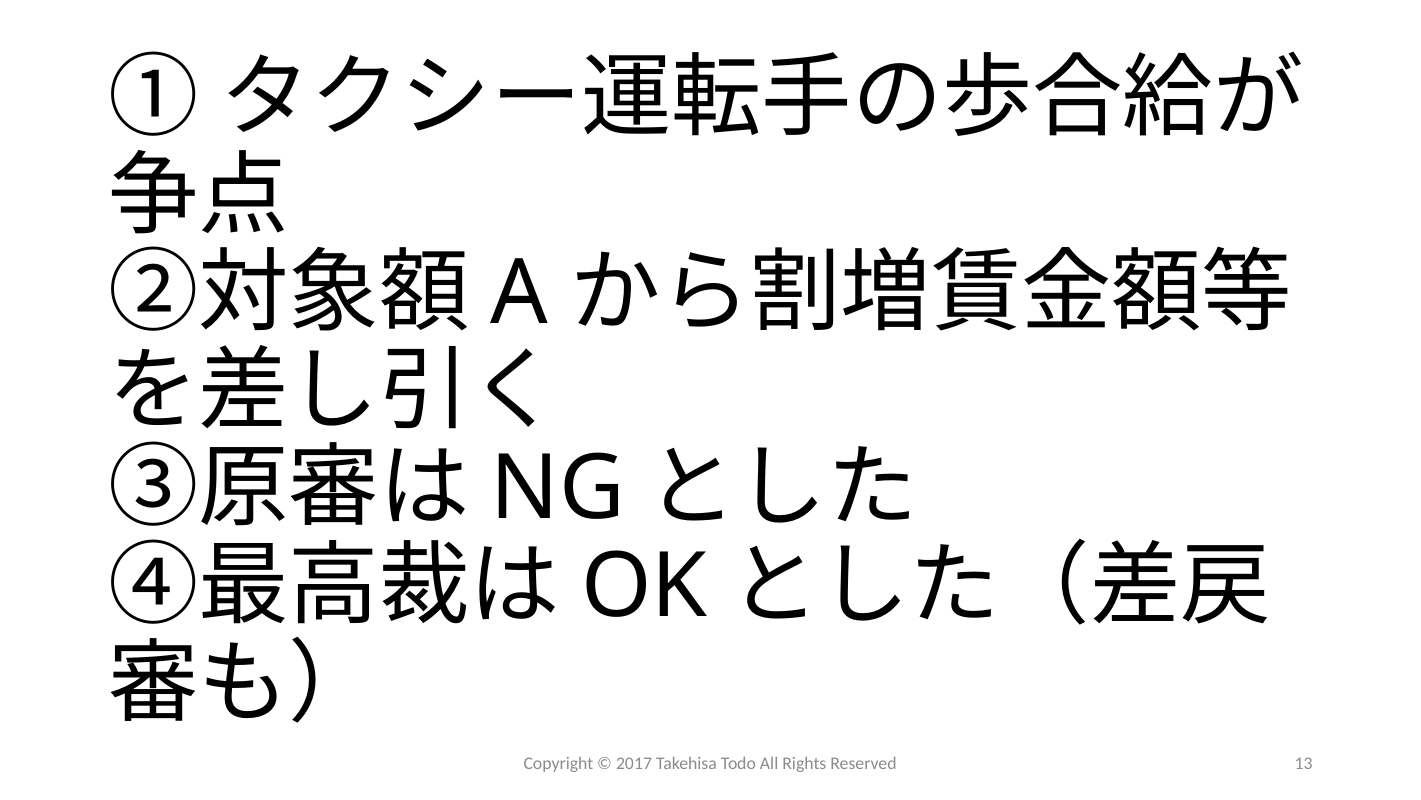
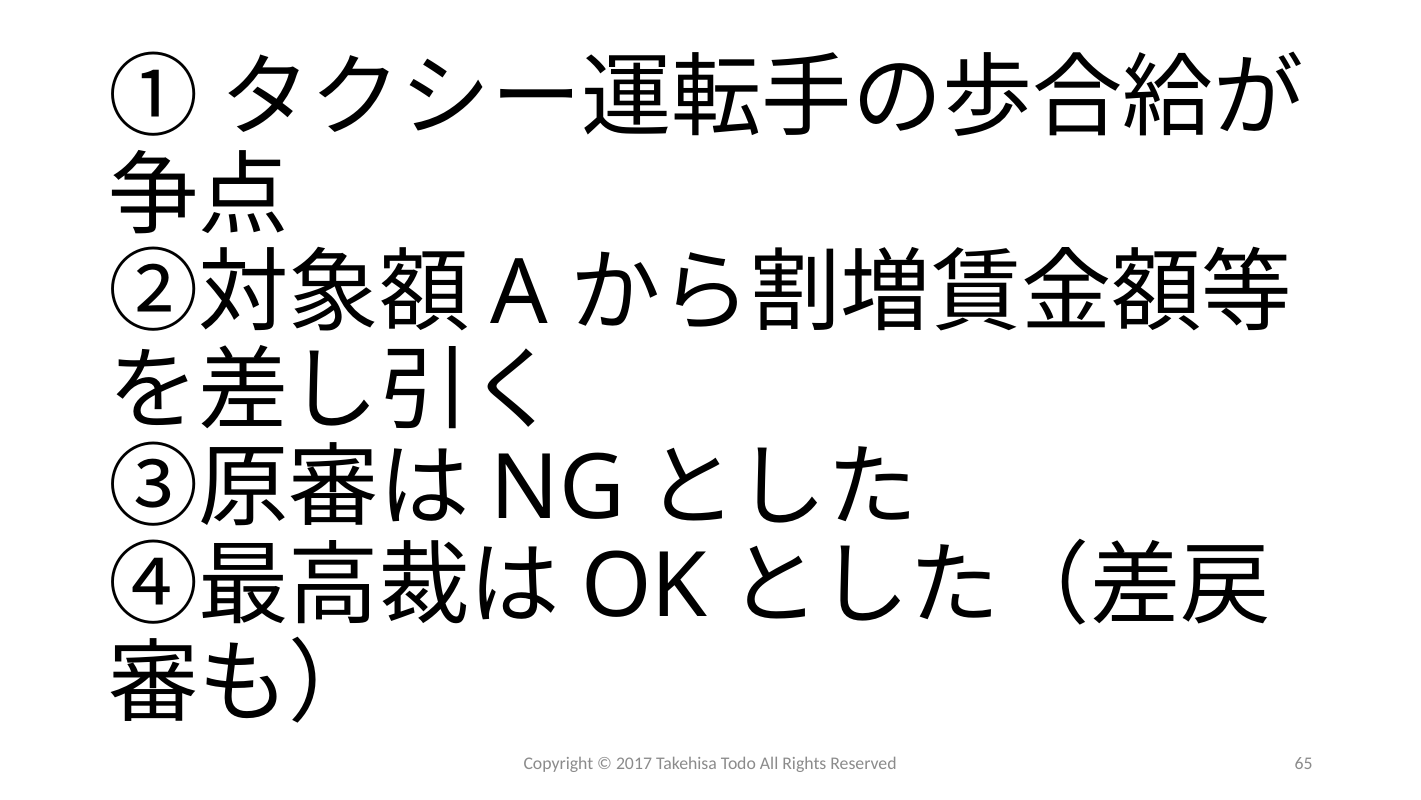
13: 13 -> 65
